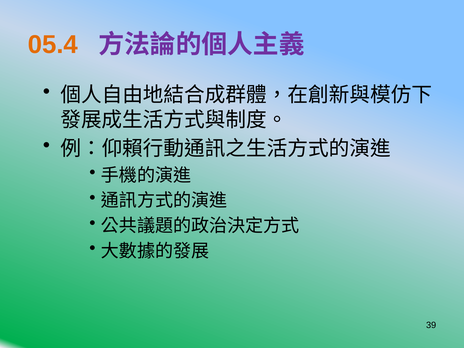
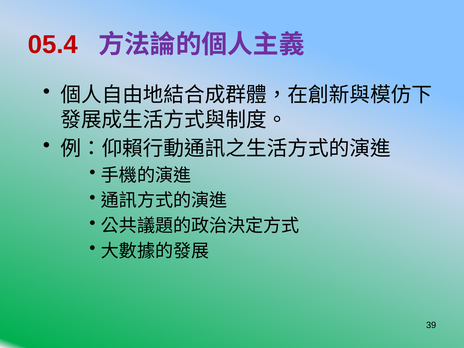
05.4 colour: orange -> red
